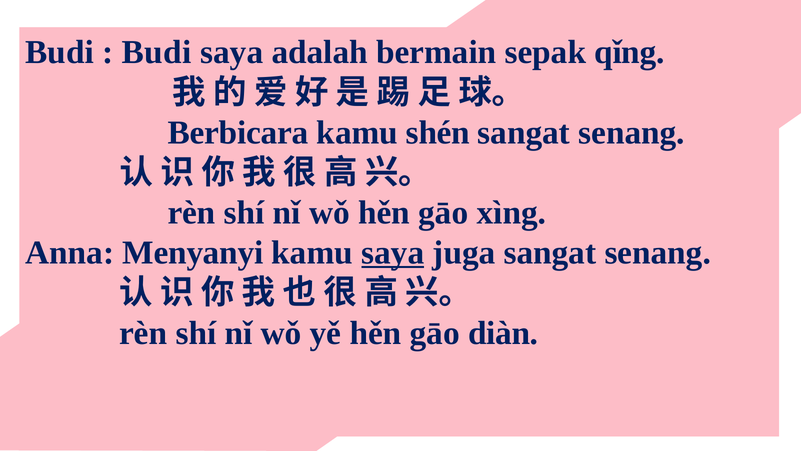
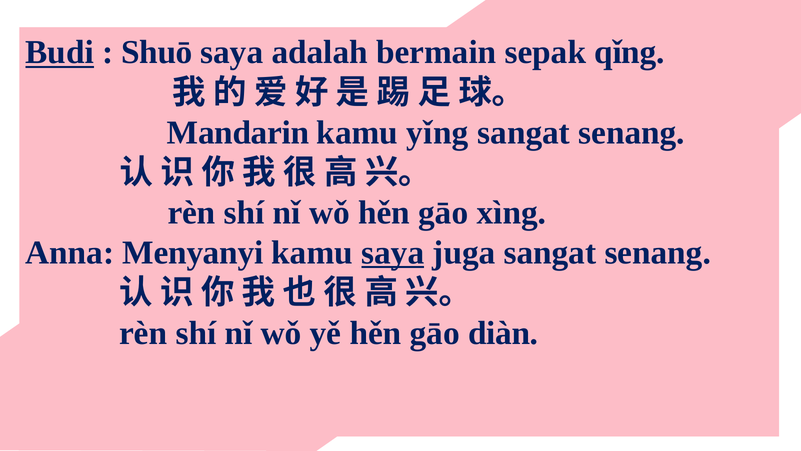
Budi at (60, 52) underline: none -> present
Budi at (157, 52): Budi -> Shuō
Berbicara: Berbicara -> Mandarin
shén: shén -> yǐng
